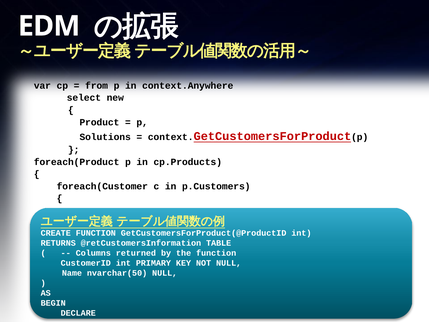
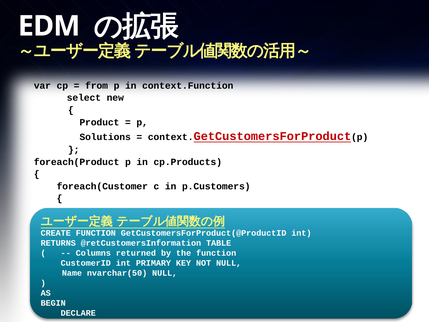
context.Anywhere: context.Anywhere -> context.Function
